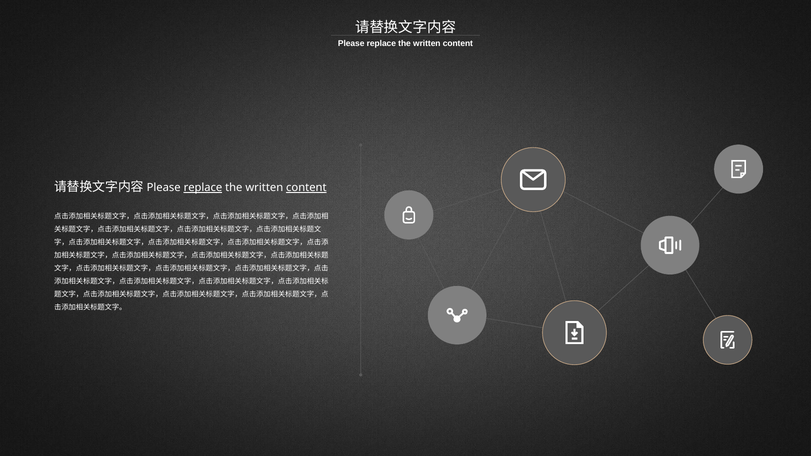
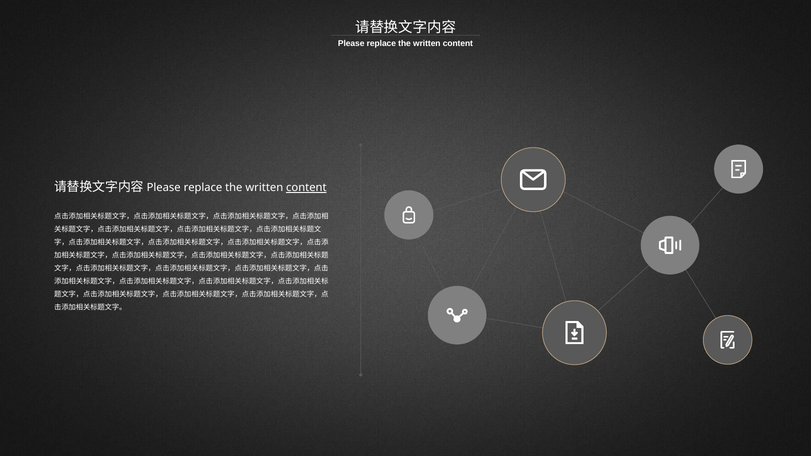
replace at (203, 188) underline: present -> none
